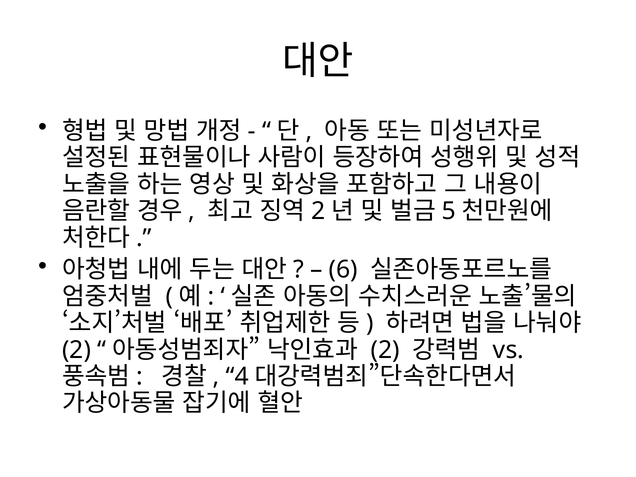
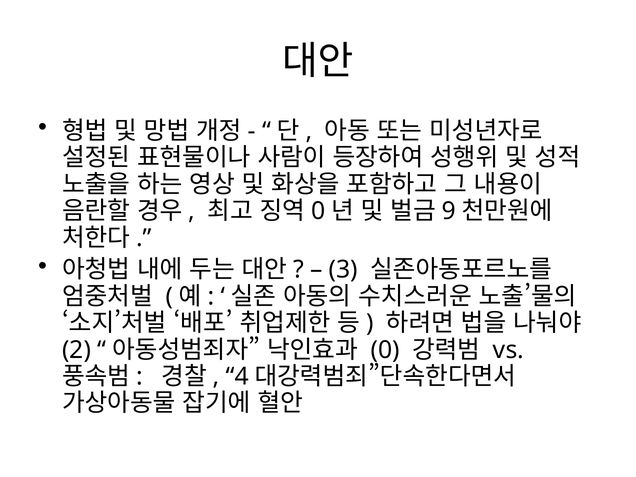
2 at (318, 211): 2 -> 0
5: 5 -> 9
6: 6 -> 3
2 at (385, 350): 2 -> 0
